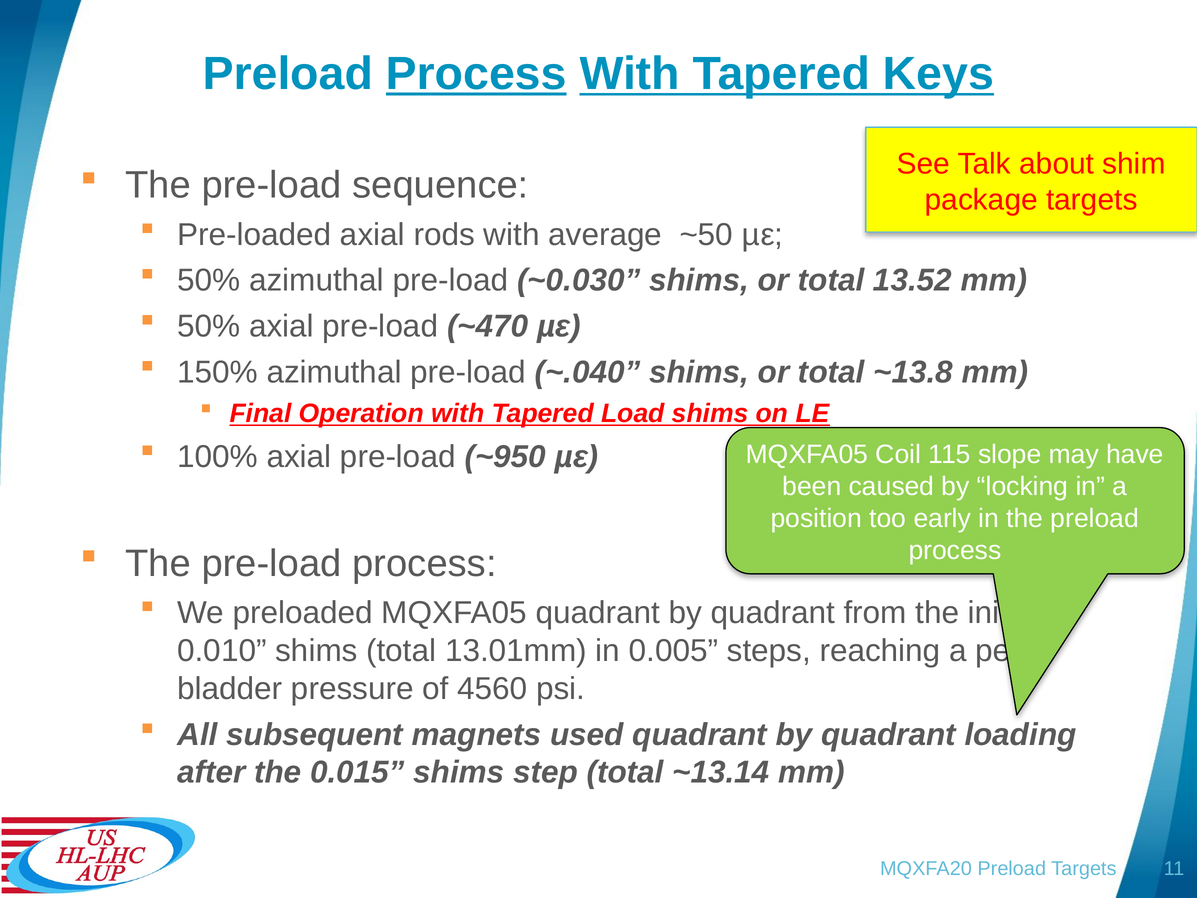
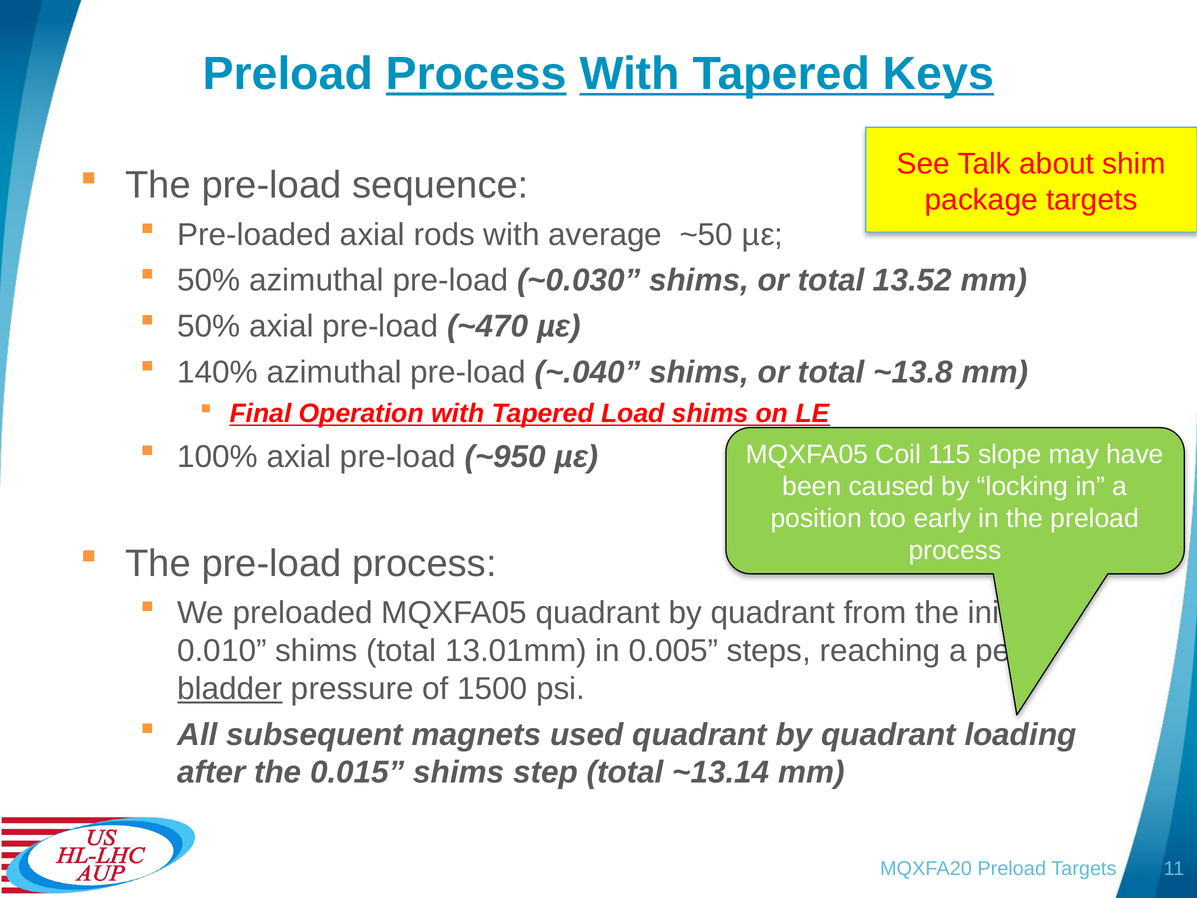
150%: 150% -> 140%
bladder underline: none -> present
4560: 4560 -> 1500
